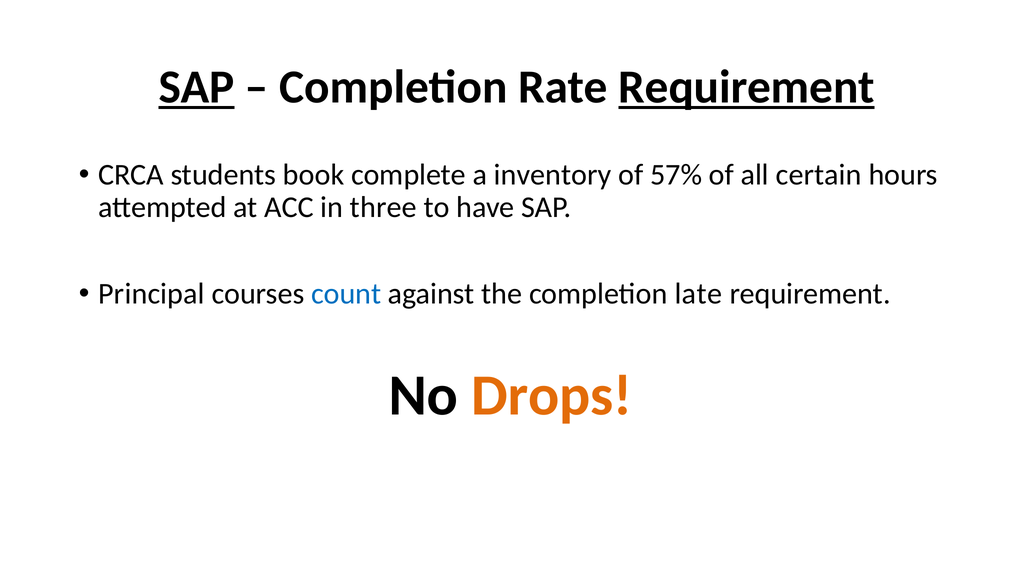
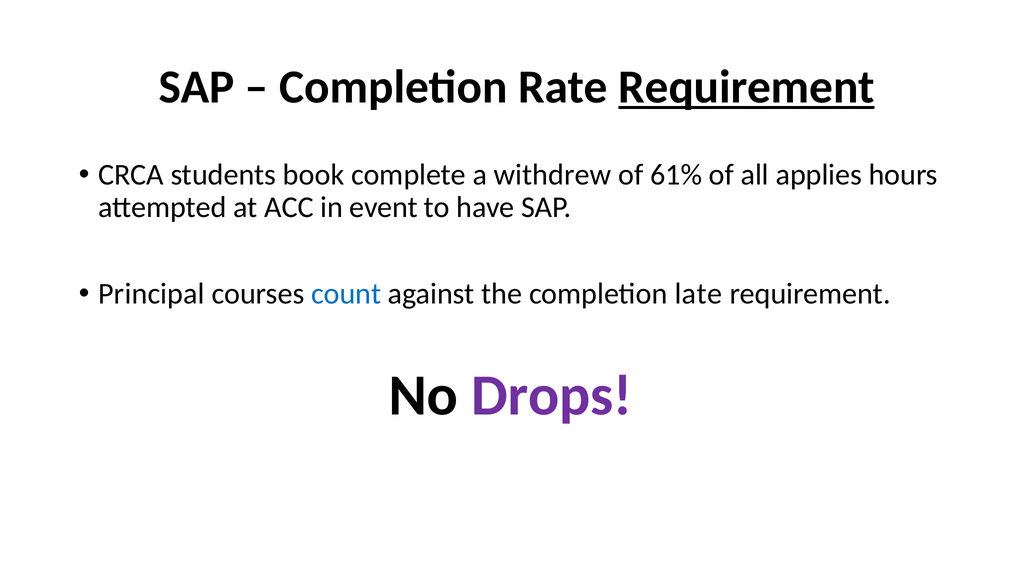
SAP at (197, 87) underline: present -> none
inventory: inventory -> withdrew
57%: 57% -> 61%
certain: certain -> applies
three: three -> event
Drops colour: orange -> purple
